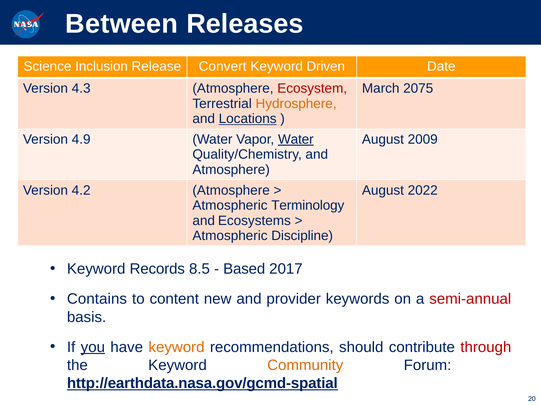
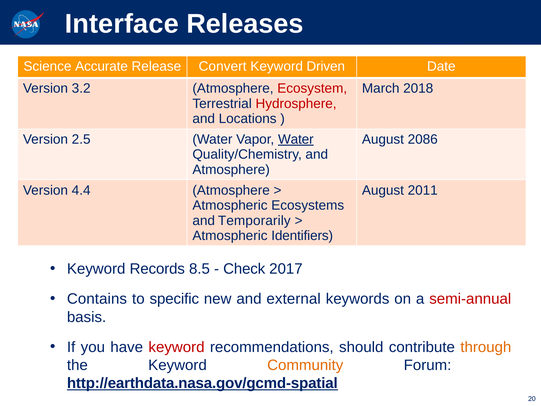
Between: Between -> Interface
Inclusion: Inclusion -> Accurate
4.3: 4.3 -> 3.2
2075: 2075 -> 2018
Hydrosphere colour: orange -> red
Locations underline: present -> none
4.9: 4.9 -> 2.5
2009: 2009 -> 2086
4.2: 4.2 -> 4.4
2022: 2022 -> 2011
Terminology: Terminology -> Ecosystems
Ecosystems: Ecosystems -> Temporarily
Discipline: Discipline -> Identifiers
Based: Based -> Check
content: content -> specific
provider: provider -> external
you underline: present -> none
keyword at (177, 347) colour: orange -> red
through colour: red -> orange
